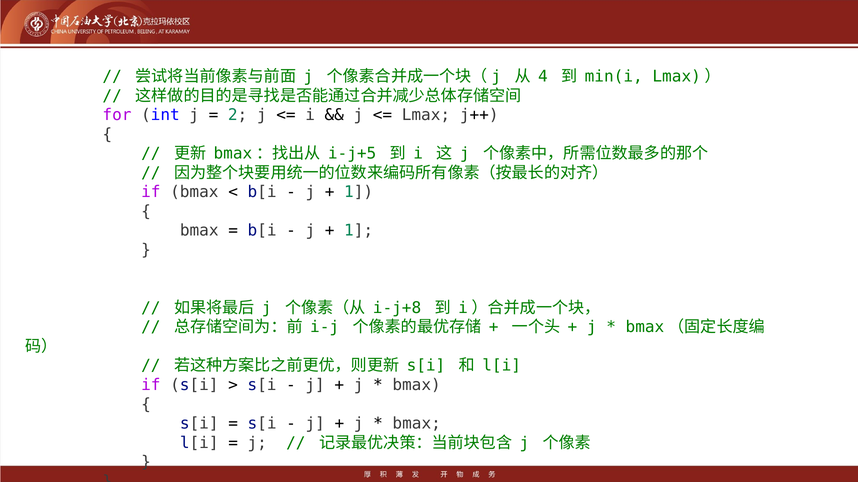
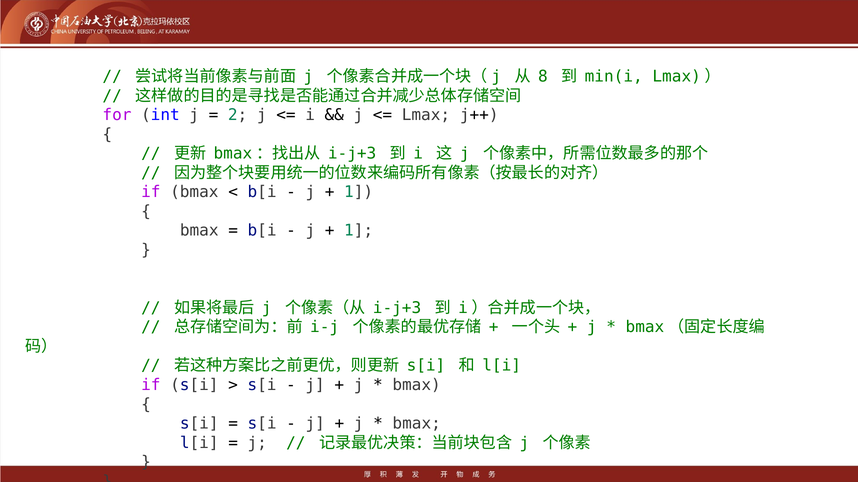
4: 4 -> 8
i-j+5 at (352, 154): i-j+5 -> i-j+3
i-j+8 at (397, 308): i-j+8 -> i-j+3
